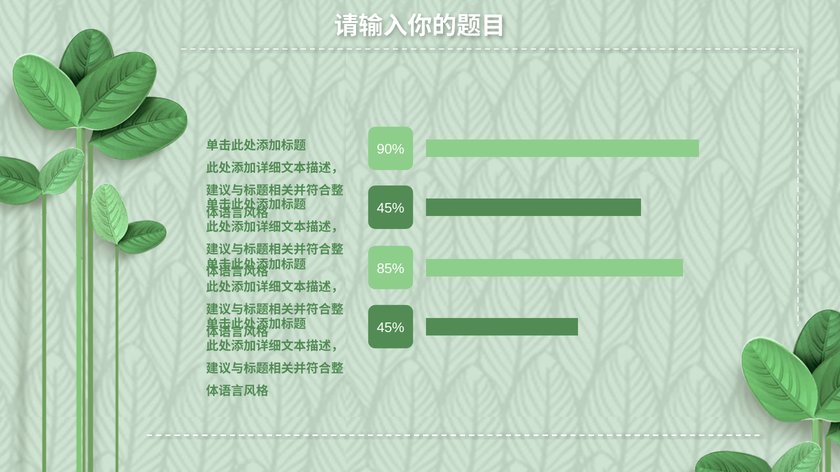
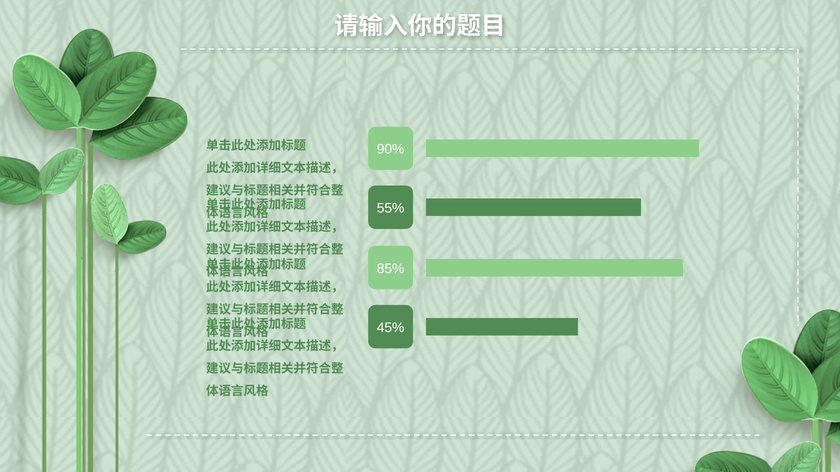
45% at (391, 208): 45% -> 55%
